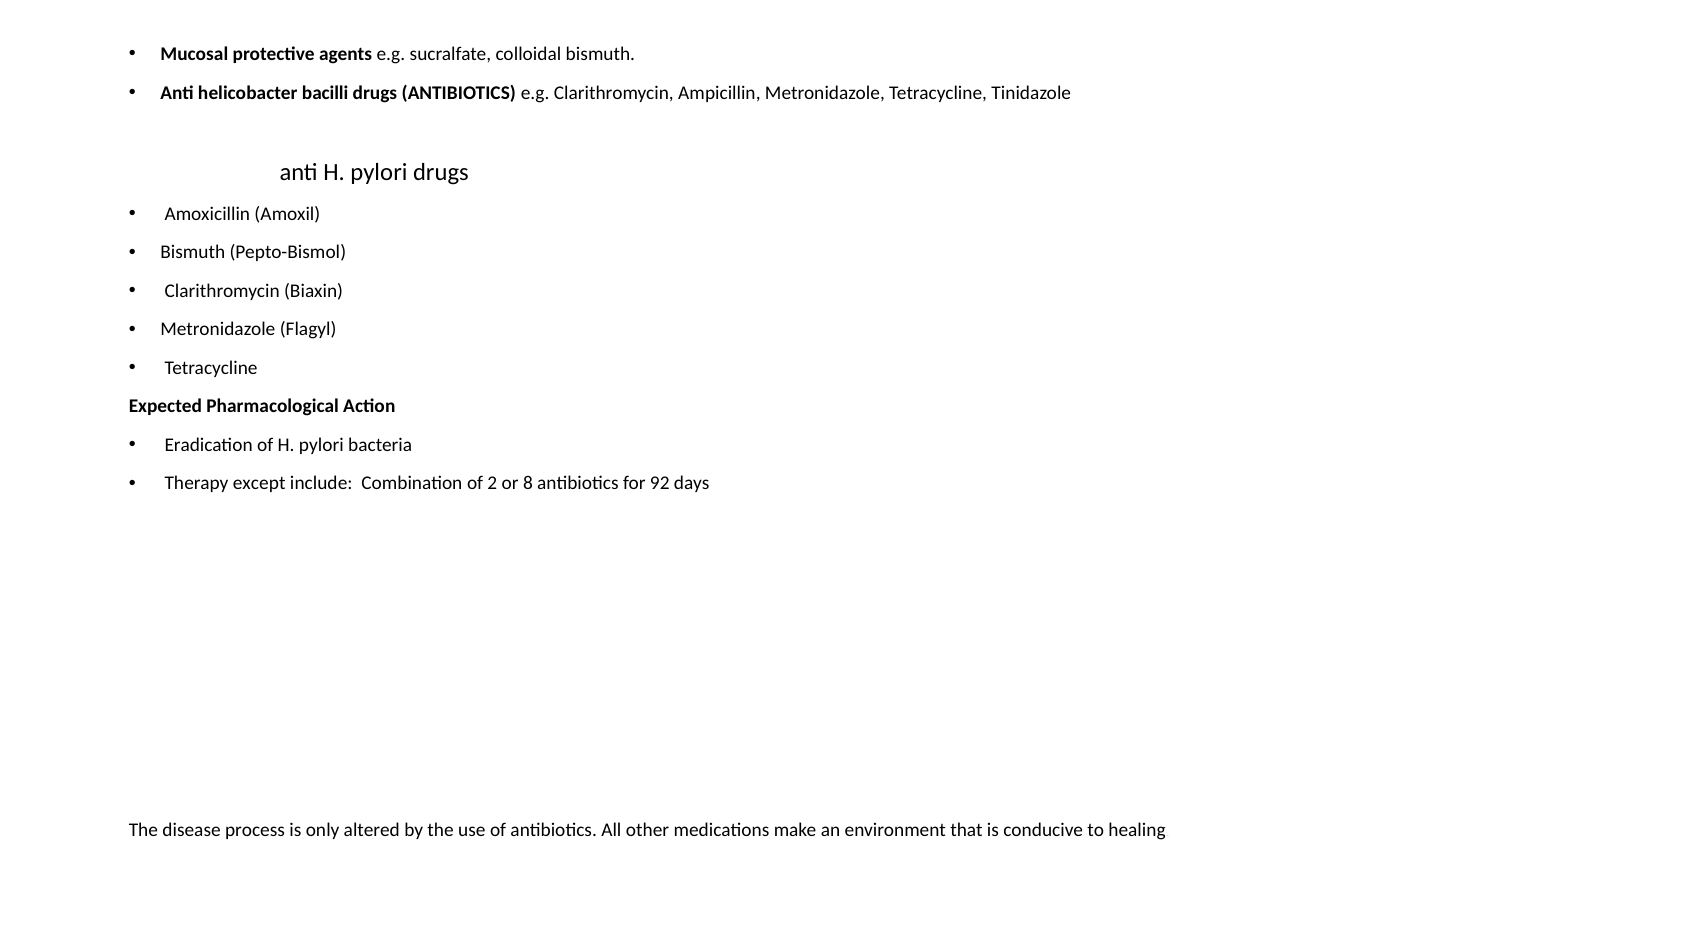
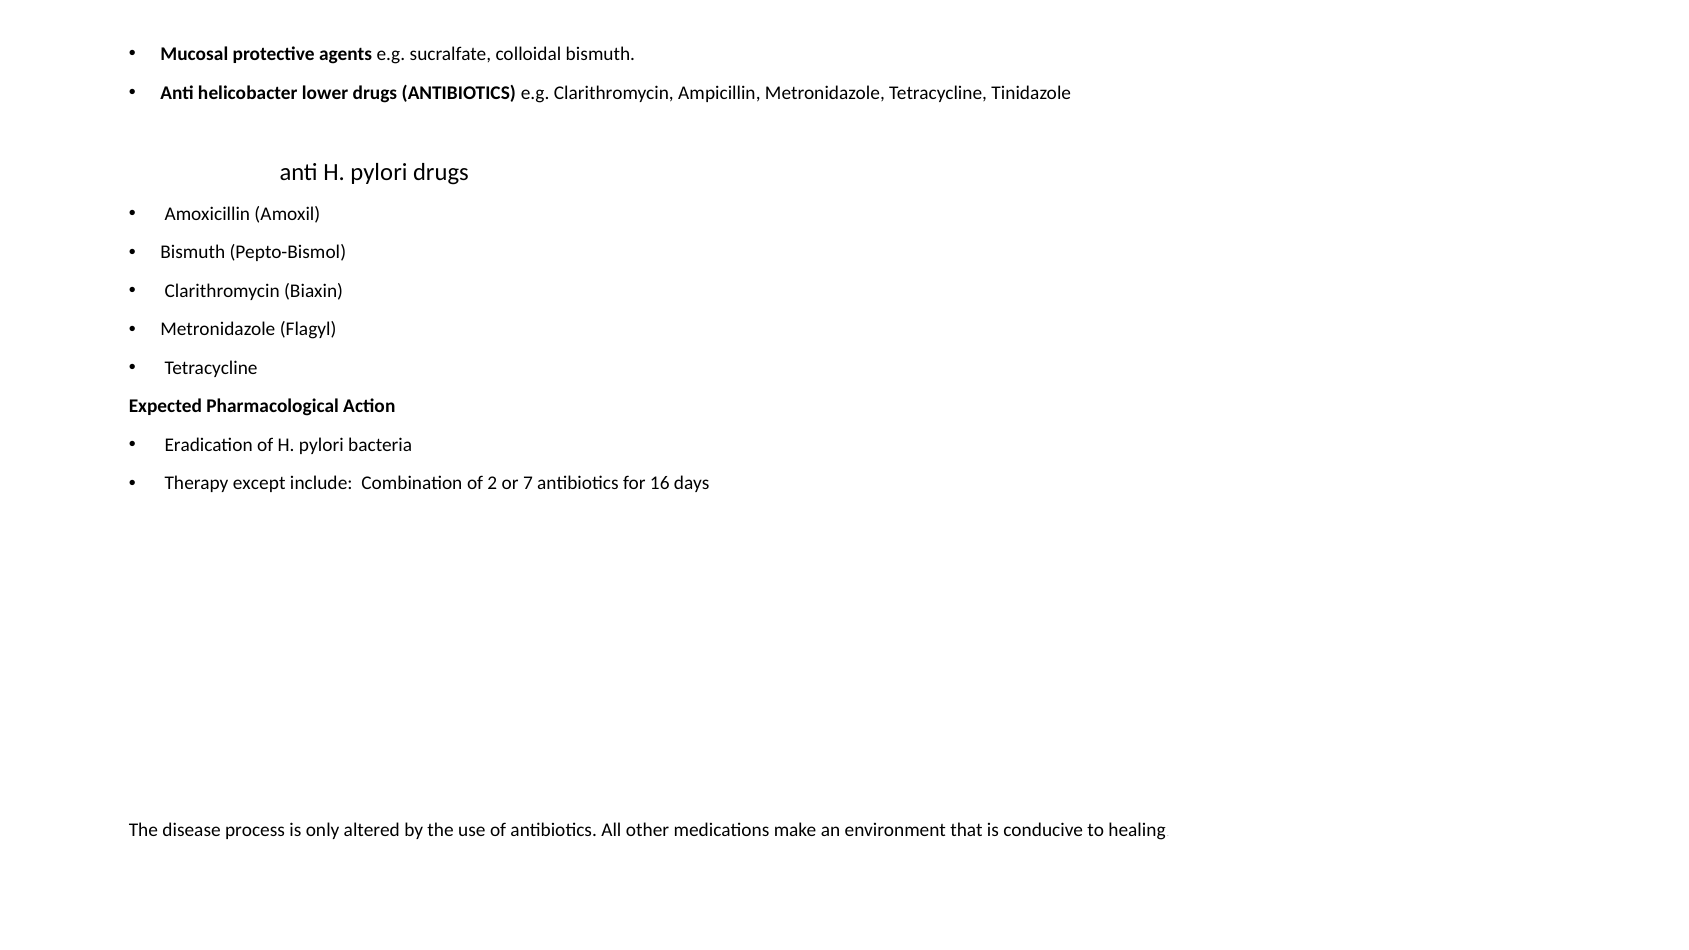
bacilli: bacilli -> lower
8: 8 -> 7
92: 92 -> 16
